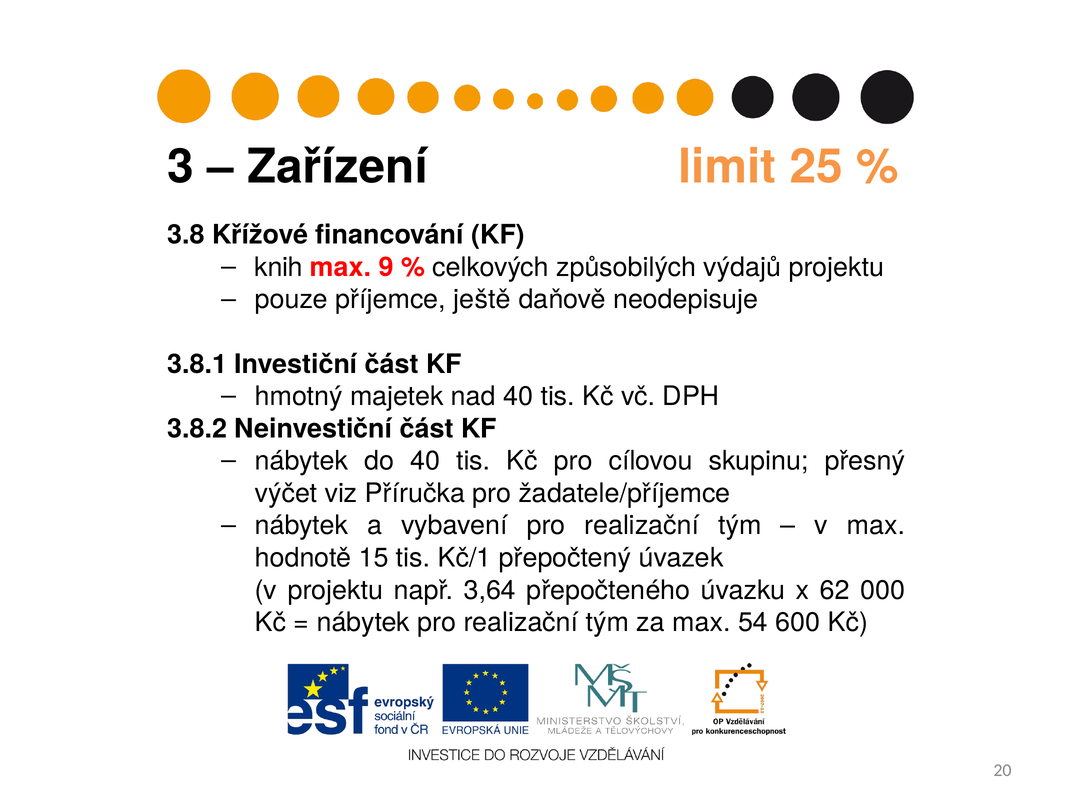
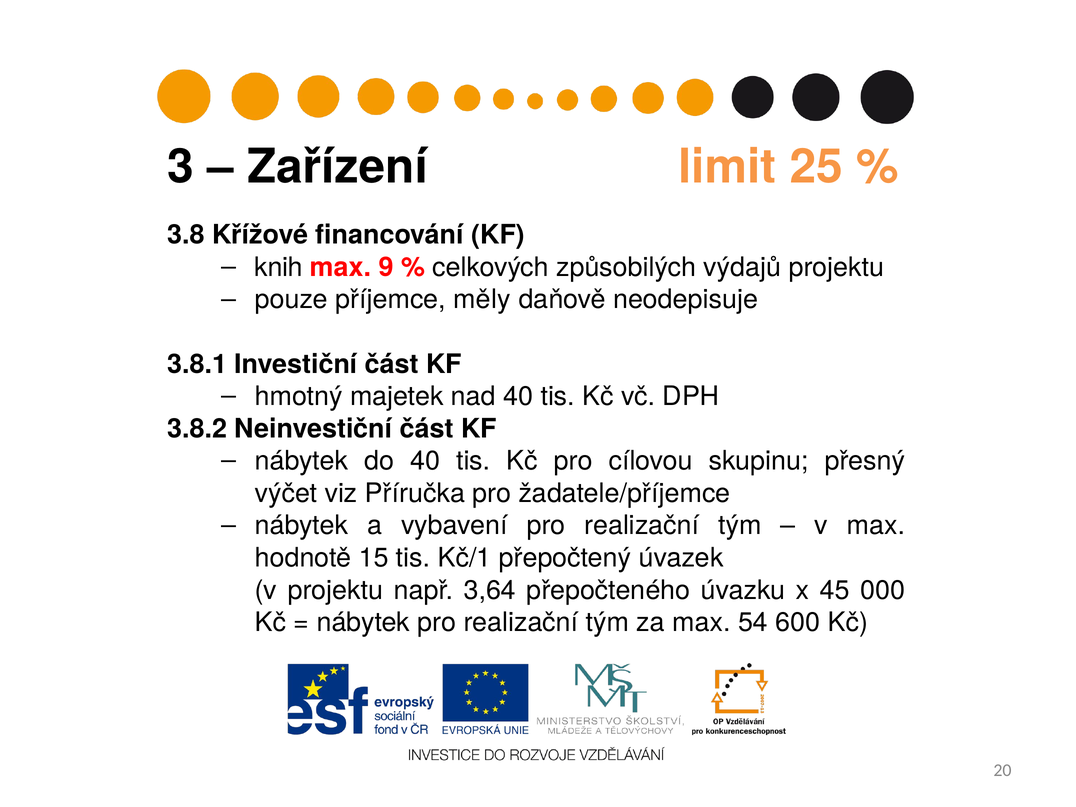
ještě: ještě -> měly
62: 62 -> 45
